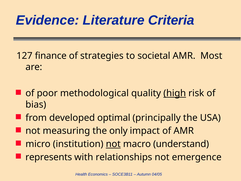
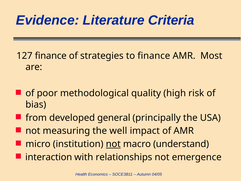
to societal: societal -> finance
high underline: present -> none
optimal: optimal -> general
only: only -> well
represents: represents -> interaction
